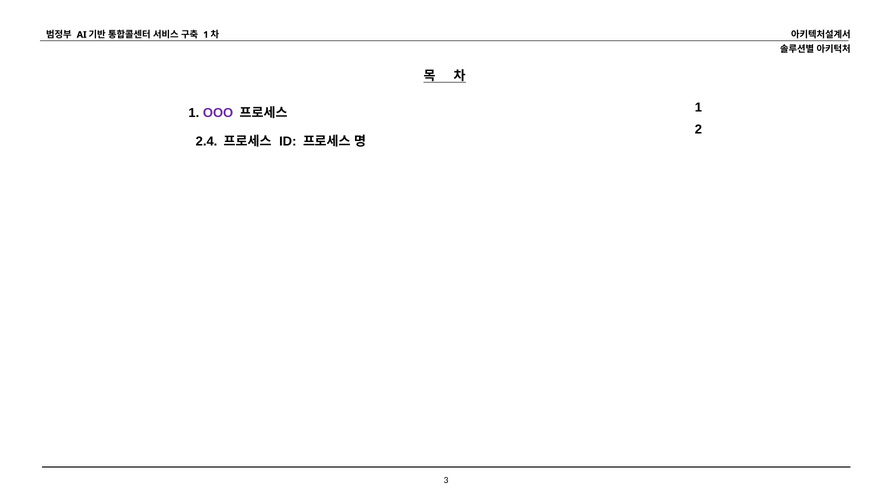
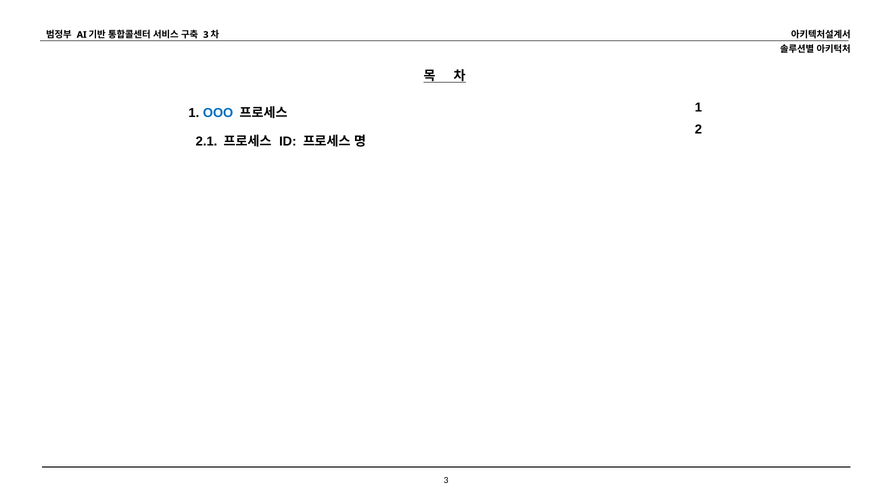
1 at (206, 35): 1 -> 3
OOO colour: purple -> blue
2.4: 2.4 -> 2.1
